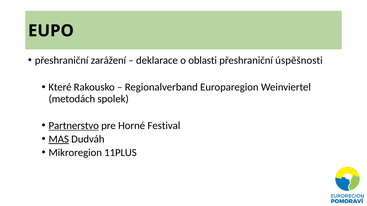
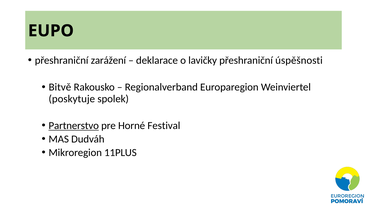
oblasti: oblasti -> lavičky
Které: Které -> Bitvě
metodách: metodách -> poskytuje
MAS underline: present -> none
